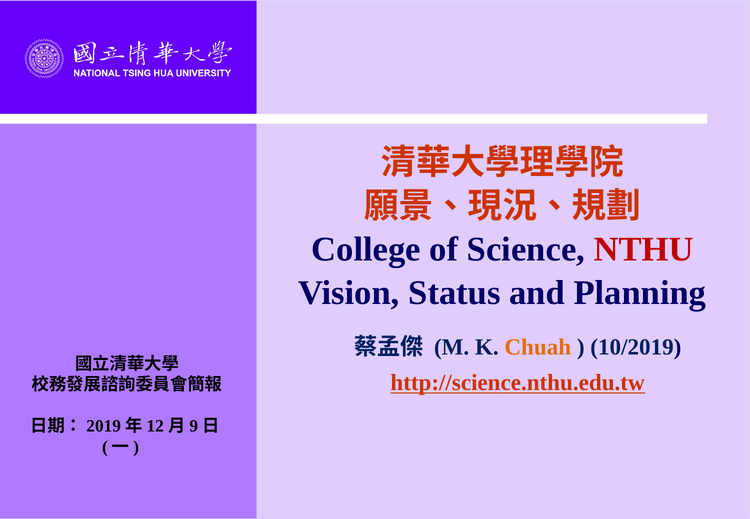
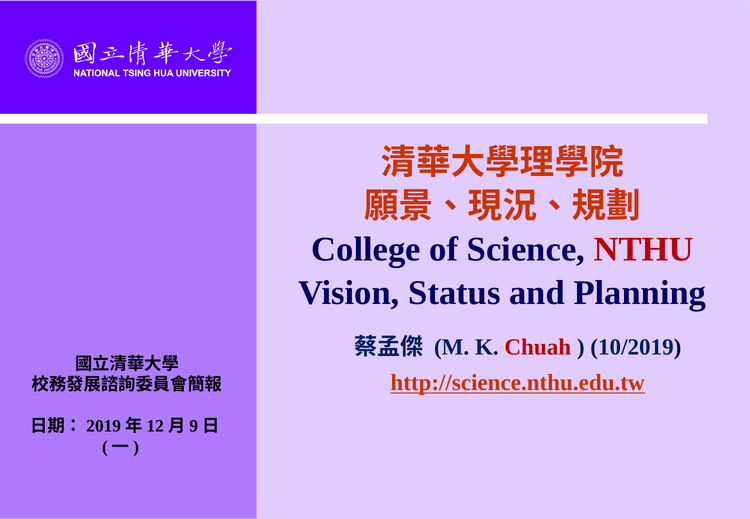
Chuah colour: orange -> red
